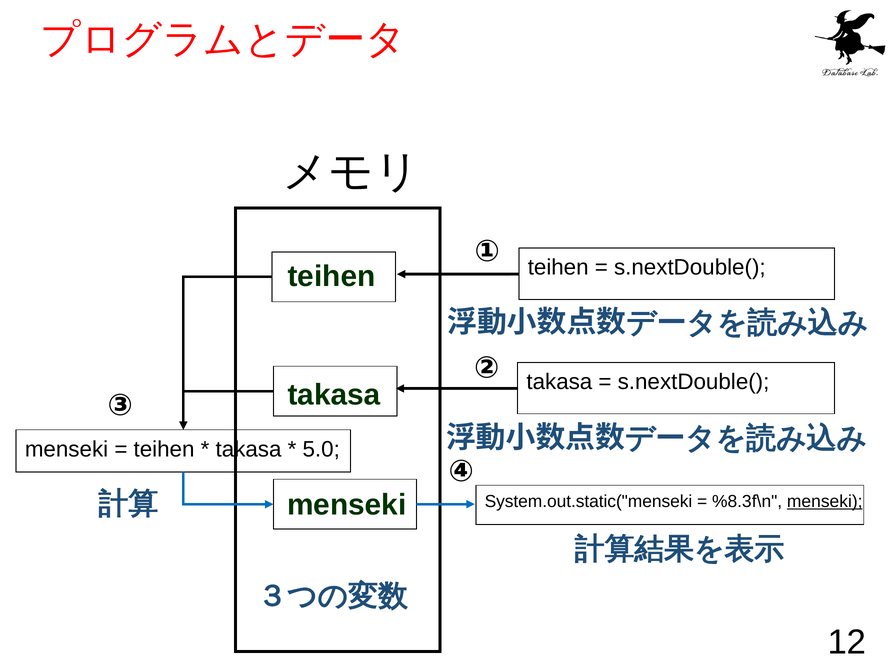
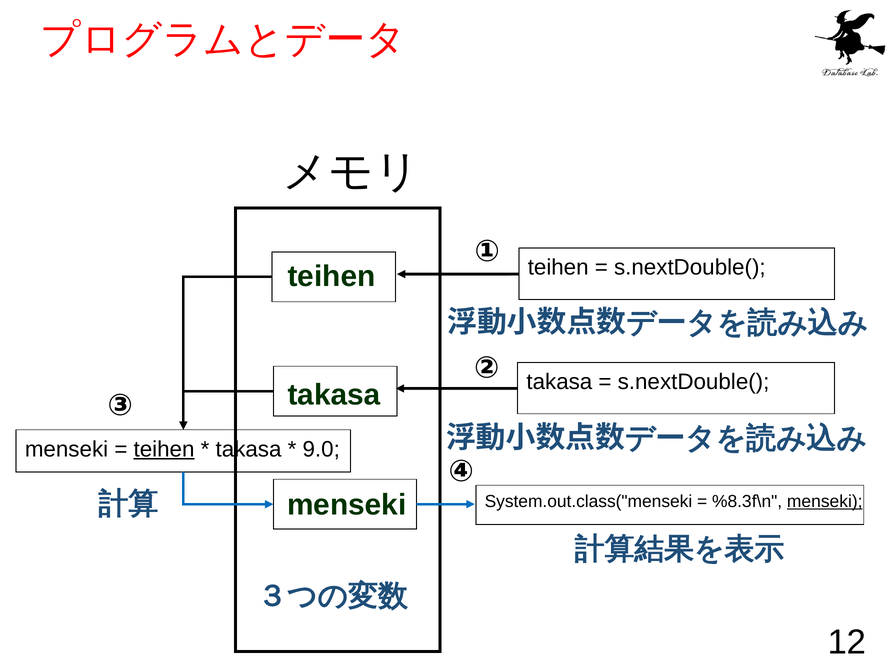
teihen at (164, 449) underline: none -> present
5.0: 5.0 -> 9.0
System.out.static("menseki: System.out.static("menseki -> System.out.class("menseki
